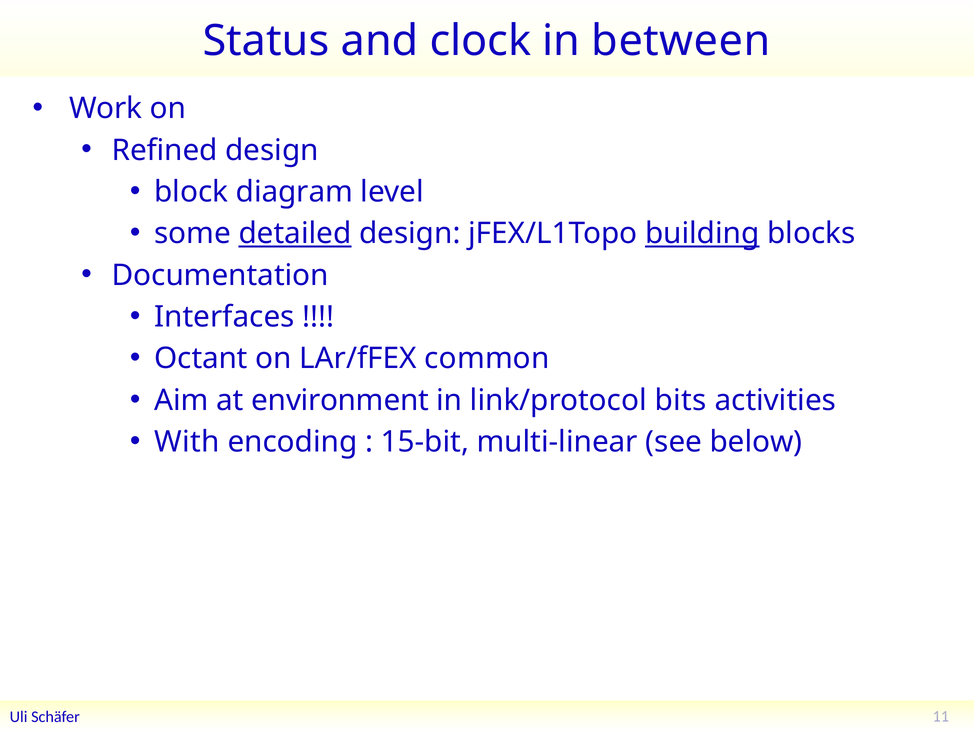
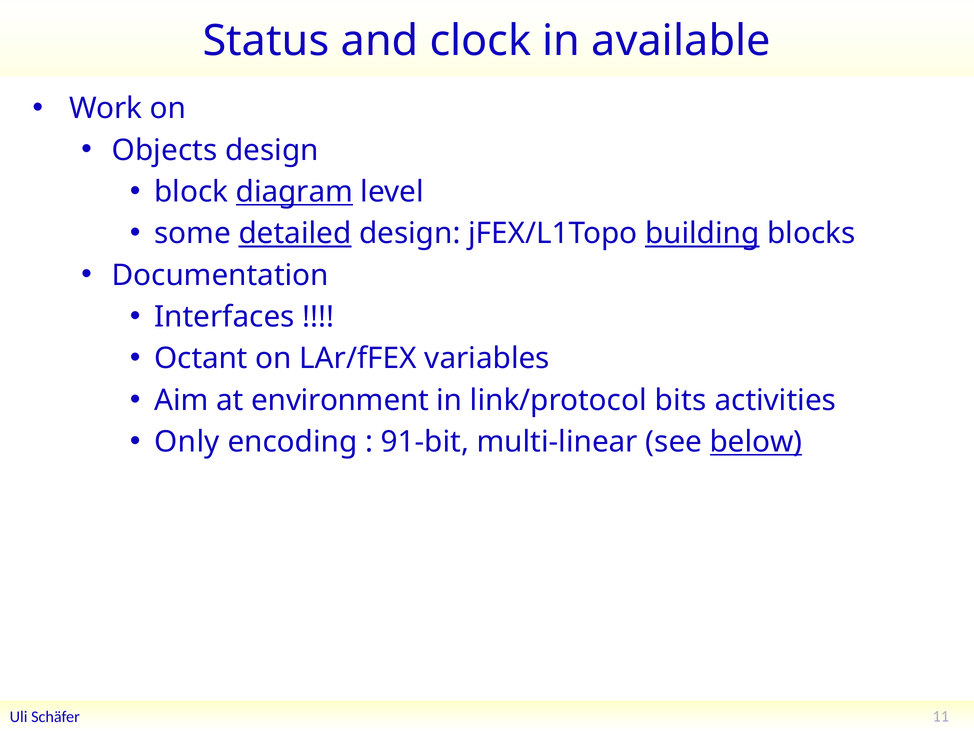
between: between -> available
Refined: Refined -> Objects
diagram underline: none -> present
common: common -> variables
With: With -> Only
15-bit: 15-bit -> 91-bit
below underline: none -> present
